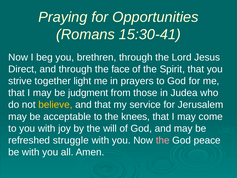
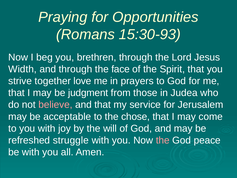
15:30-41: 15:30-41 -> 15:30-93
Direct: Direct -> Width
light: light -> love
believe colour: yellow -> pink
knees: knees -> chose
